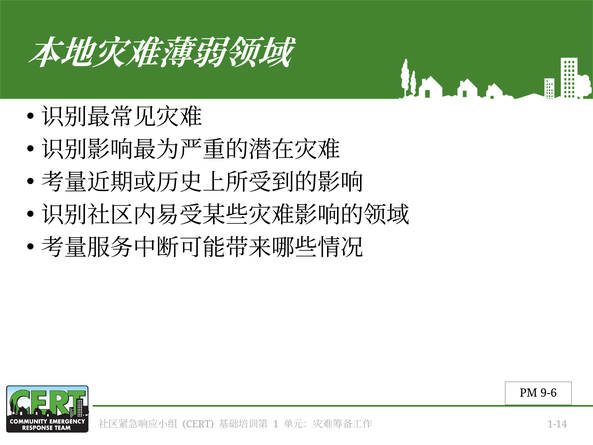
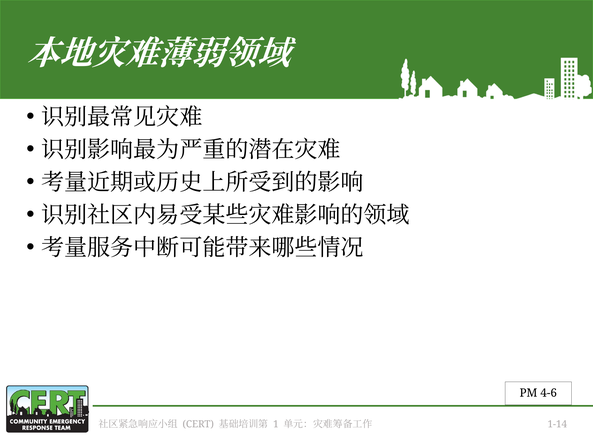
9-6: 9-6 -> 4-6
